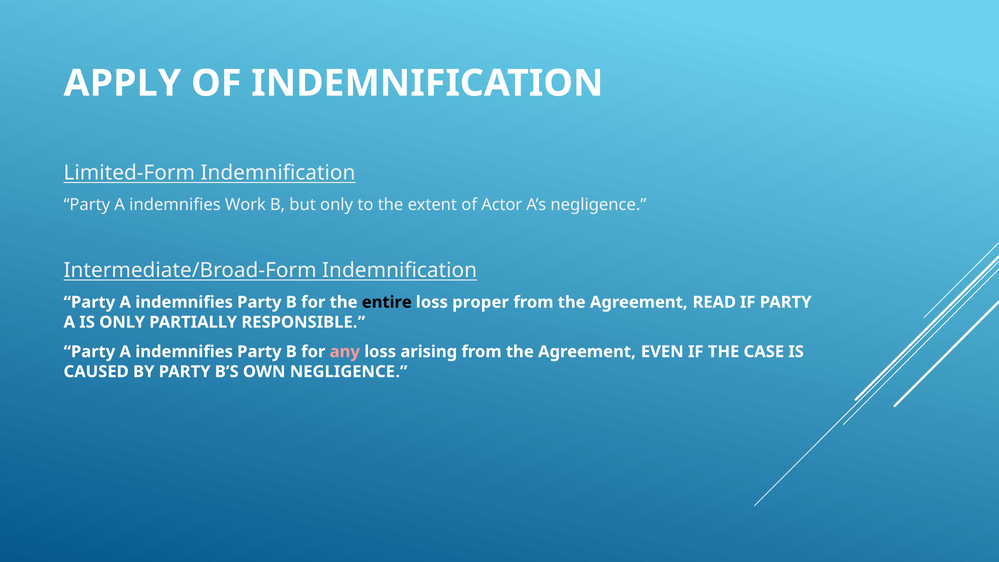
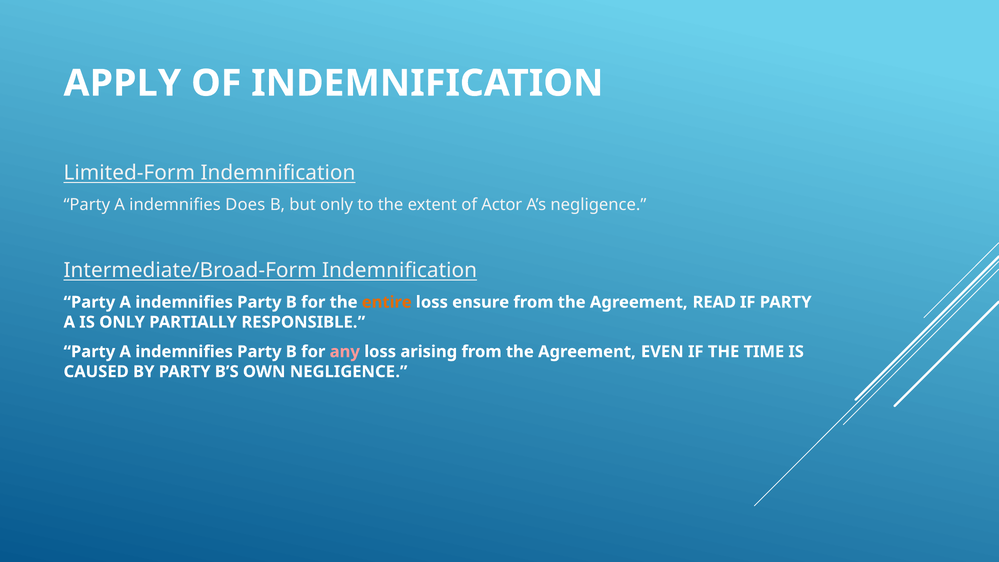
Work: Work -> Does
entire colour: black -> orange
proper: proper -> ensure
CASE: CASE -> TIME
